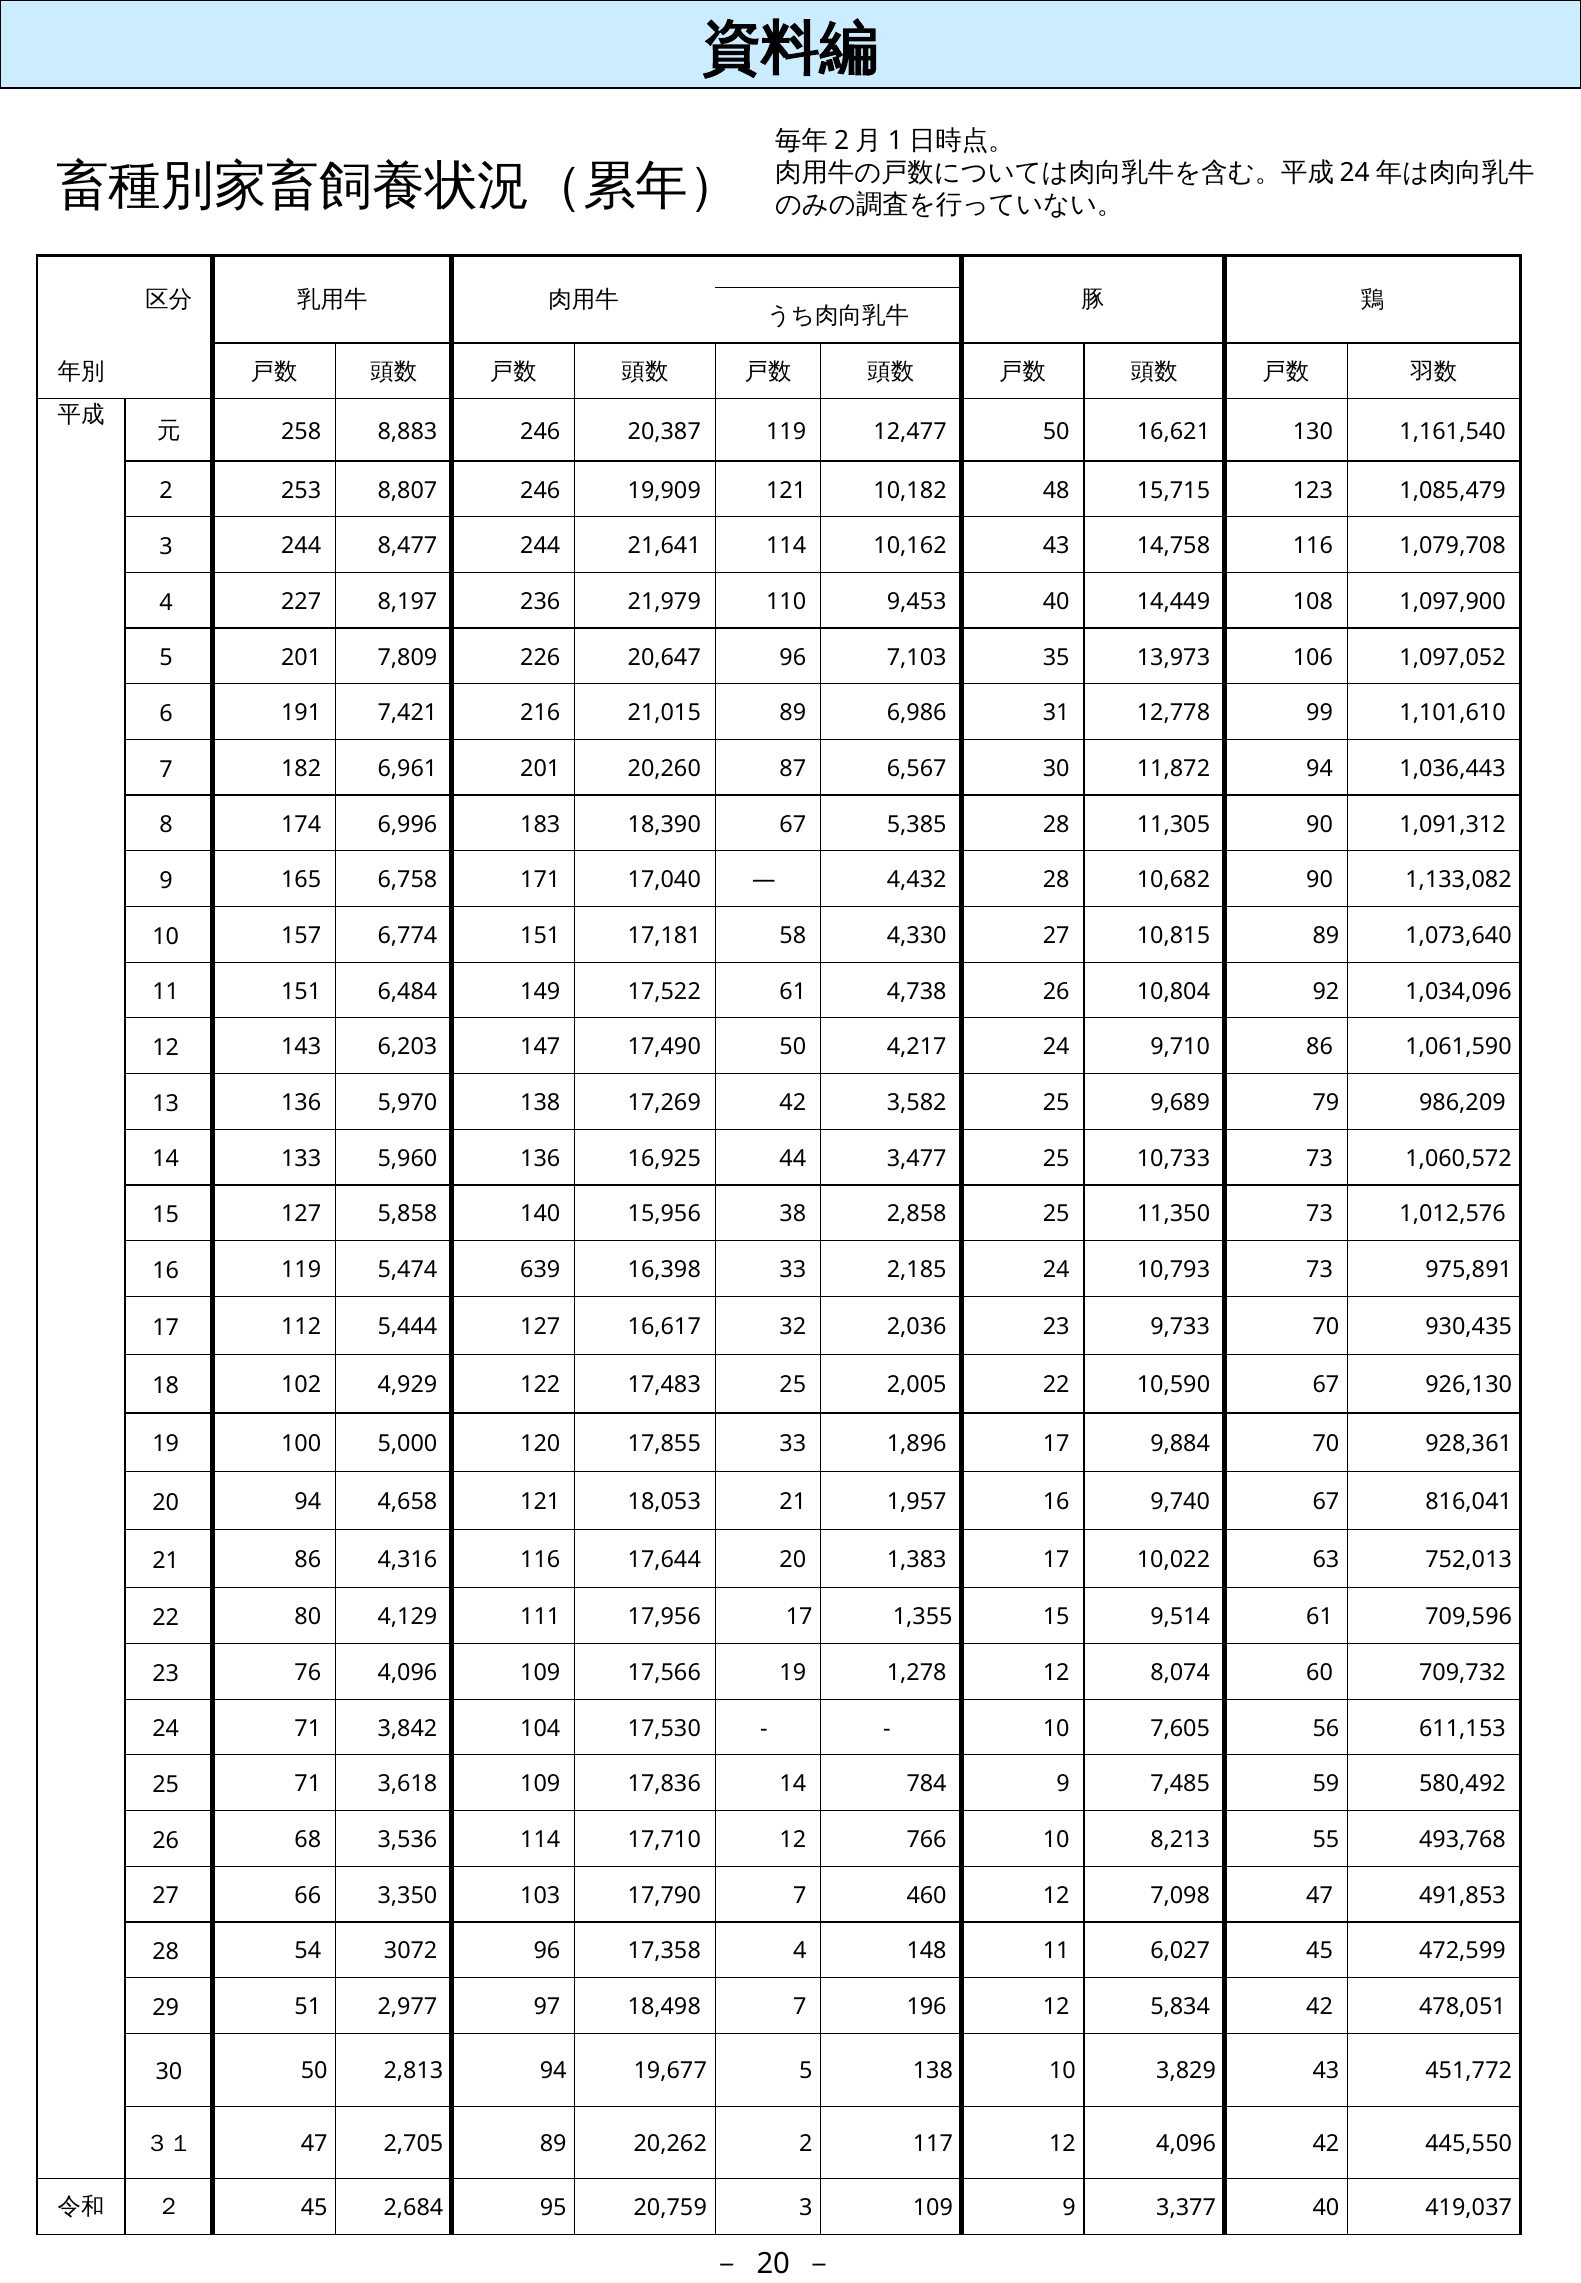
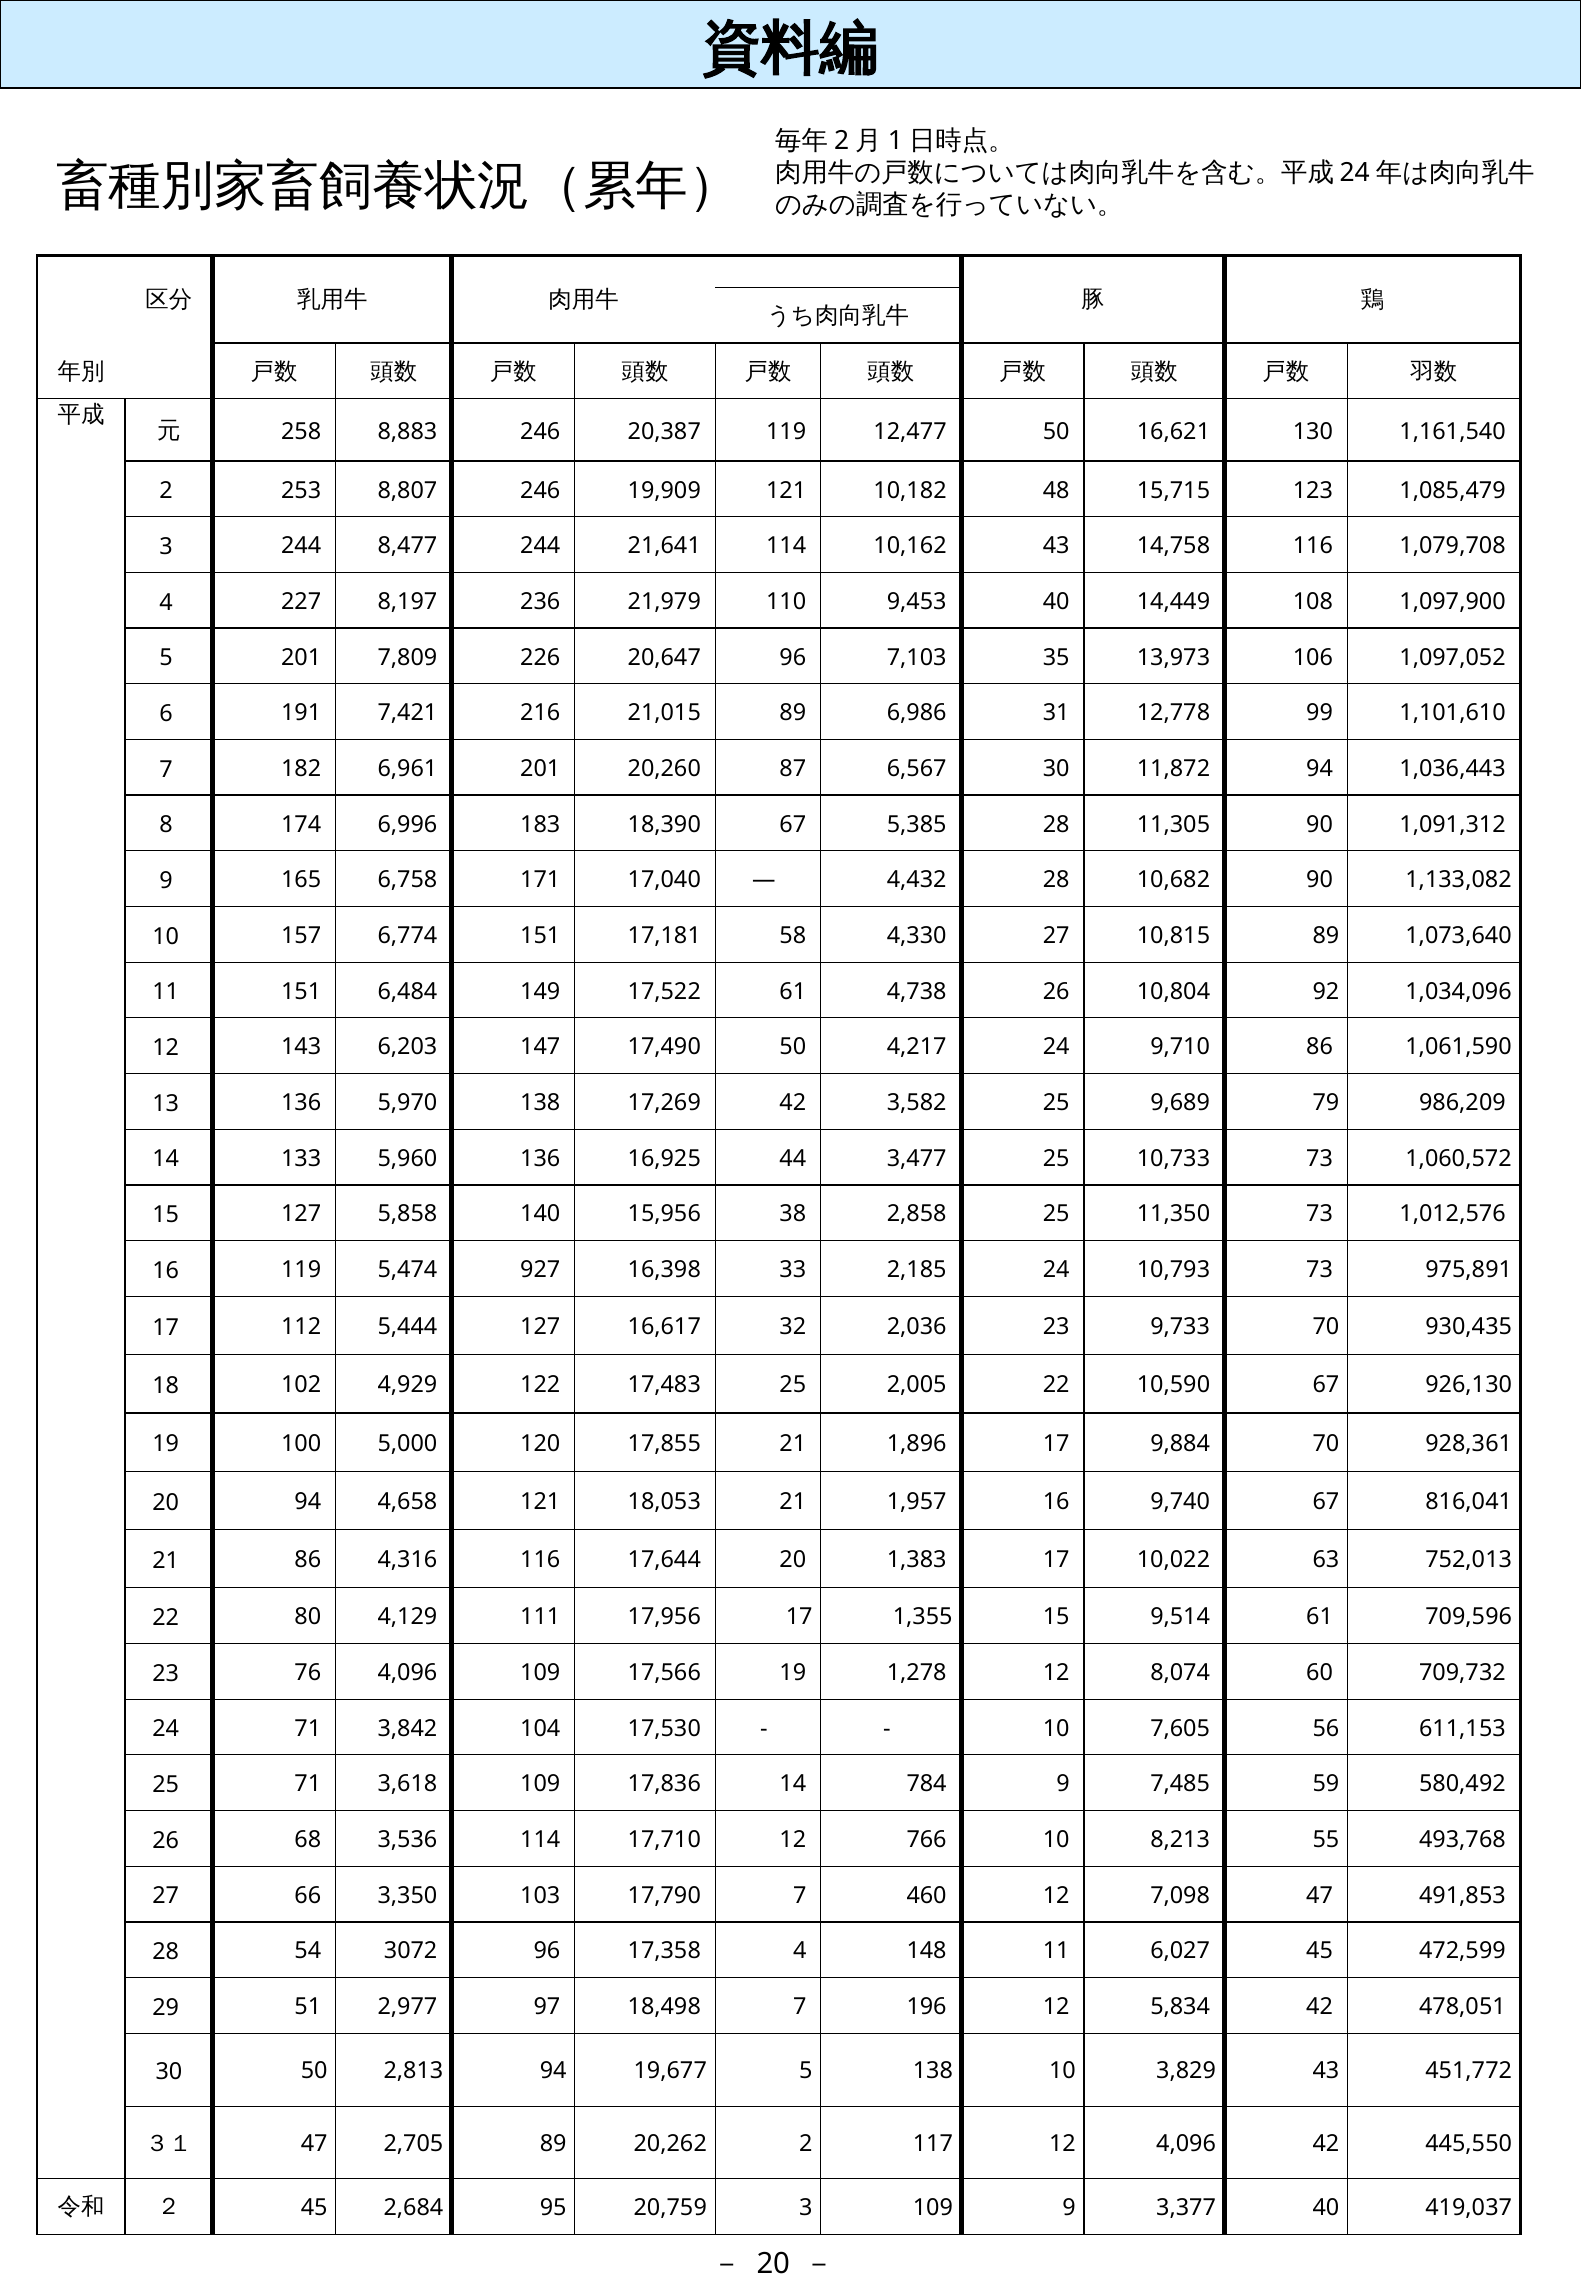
639: 639 -> 927
17,855 33: 33 -> 21
